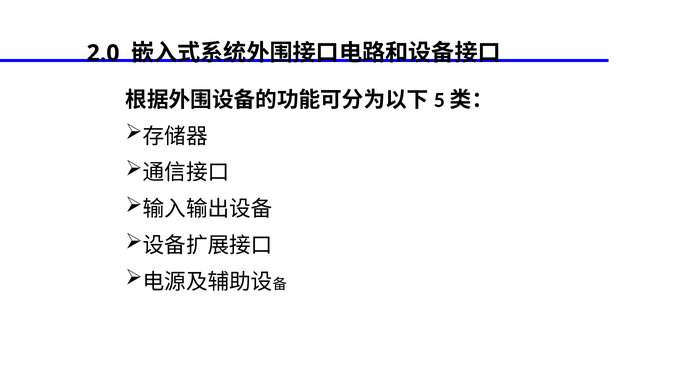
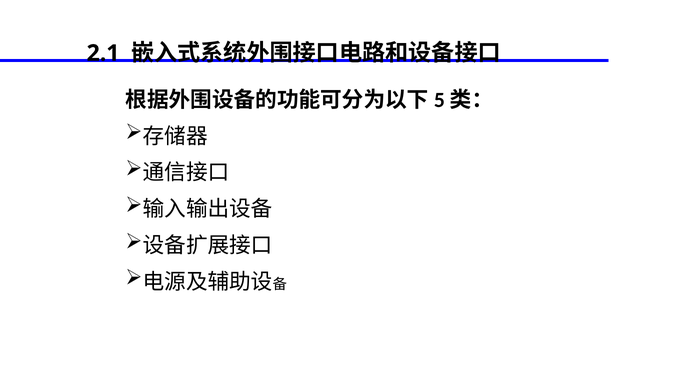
2.0: 2.0 -> 2.1
